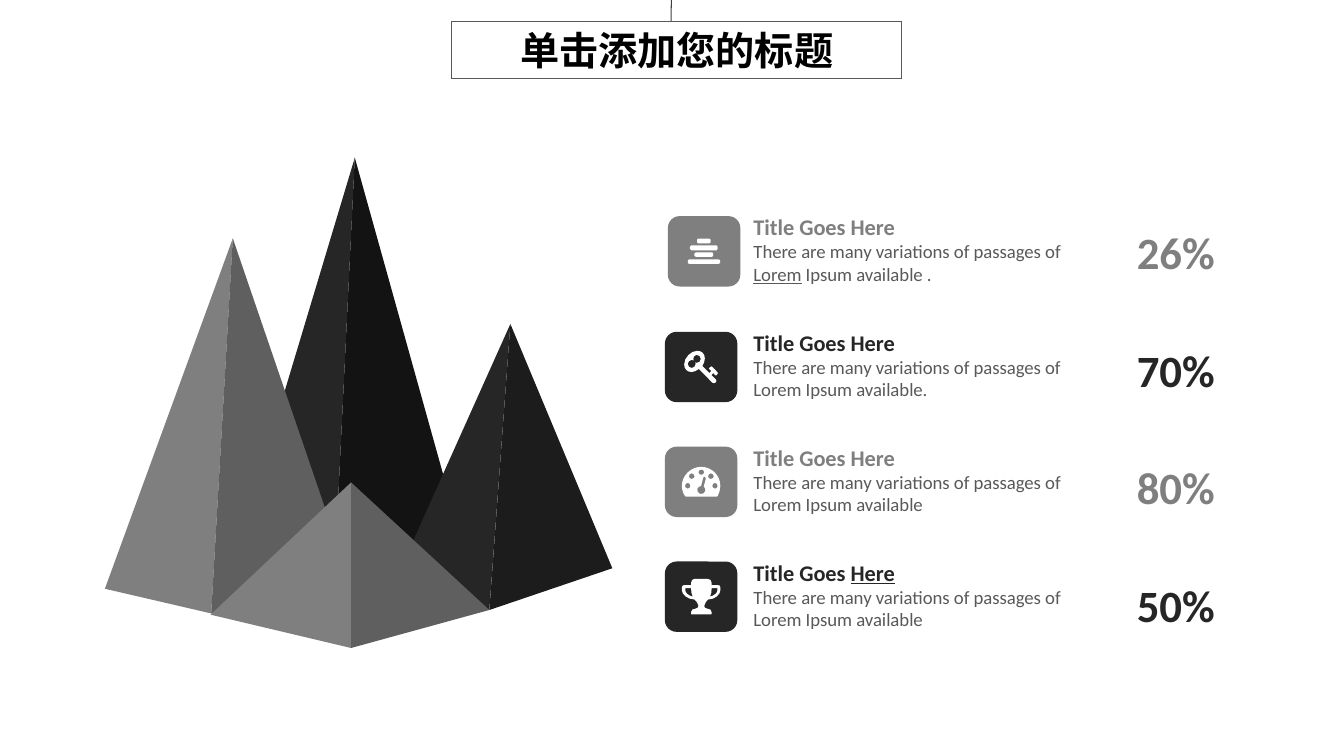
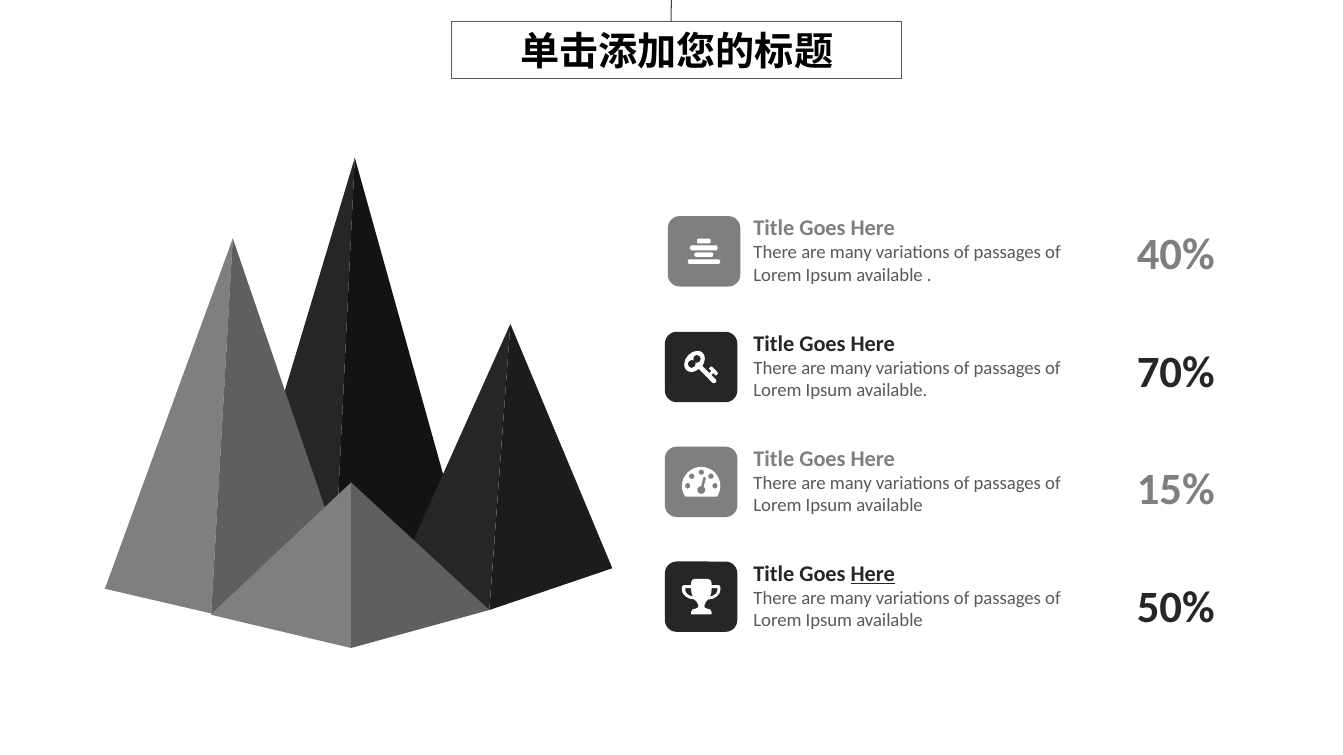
26%: 26% -> 40%
Lorem at (778, 275) underline: present -> none
80%: 80% -> 15%
